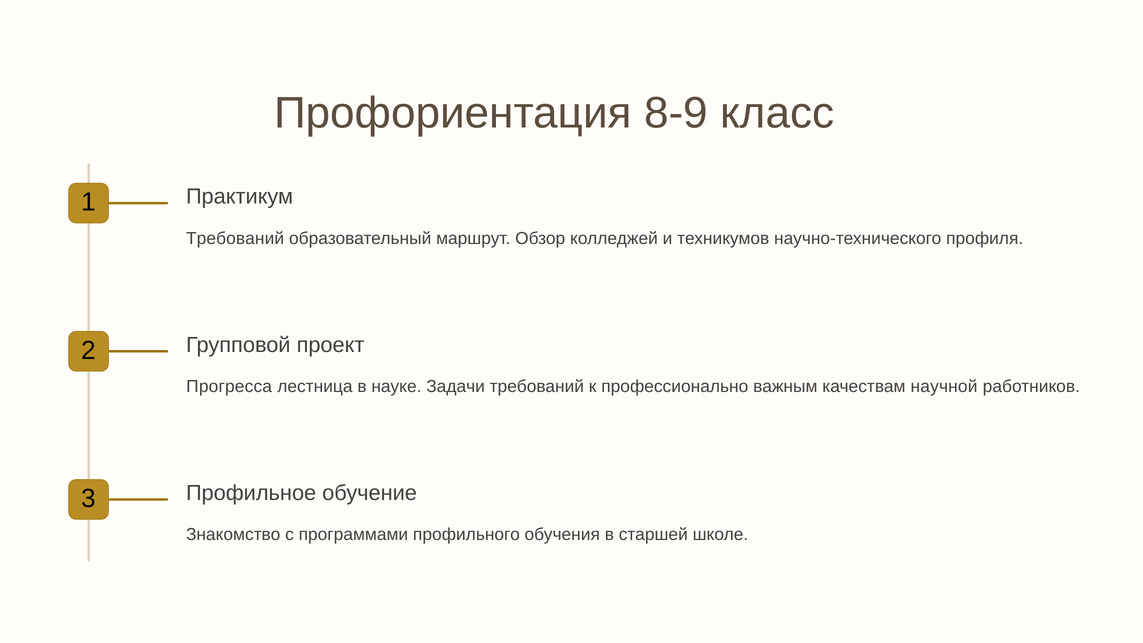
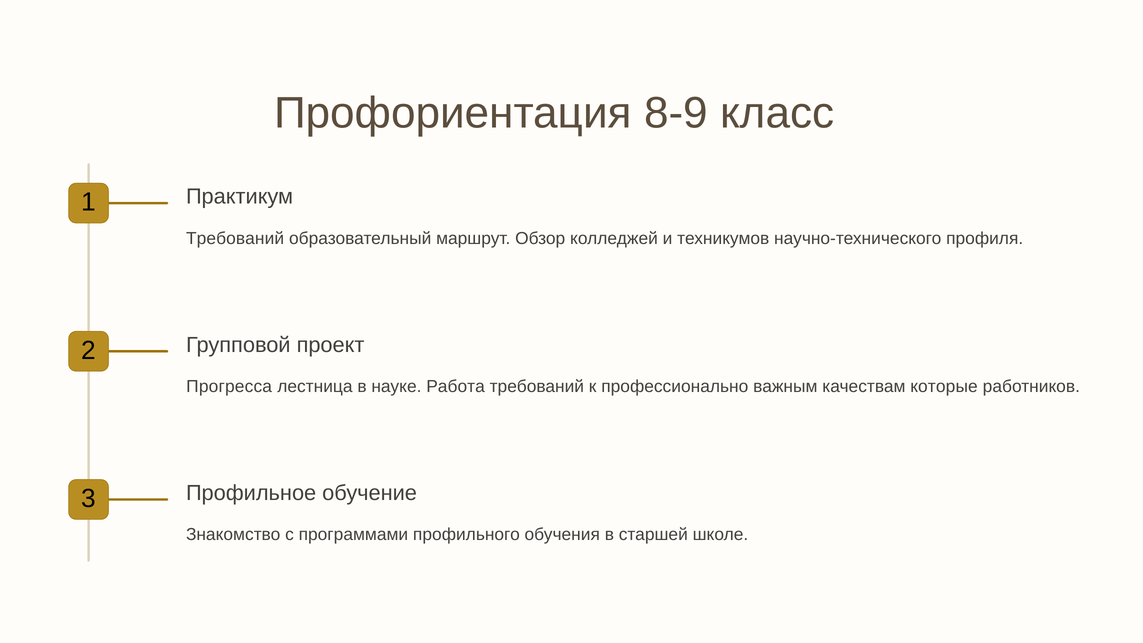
Задачи: Задачи -> Работа
научной: научной -> которые
